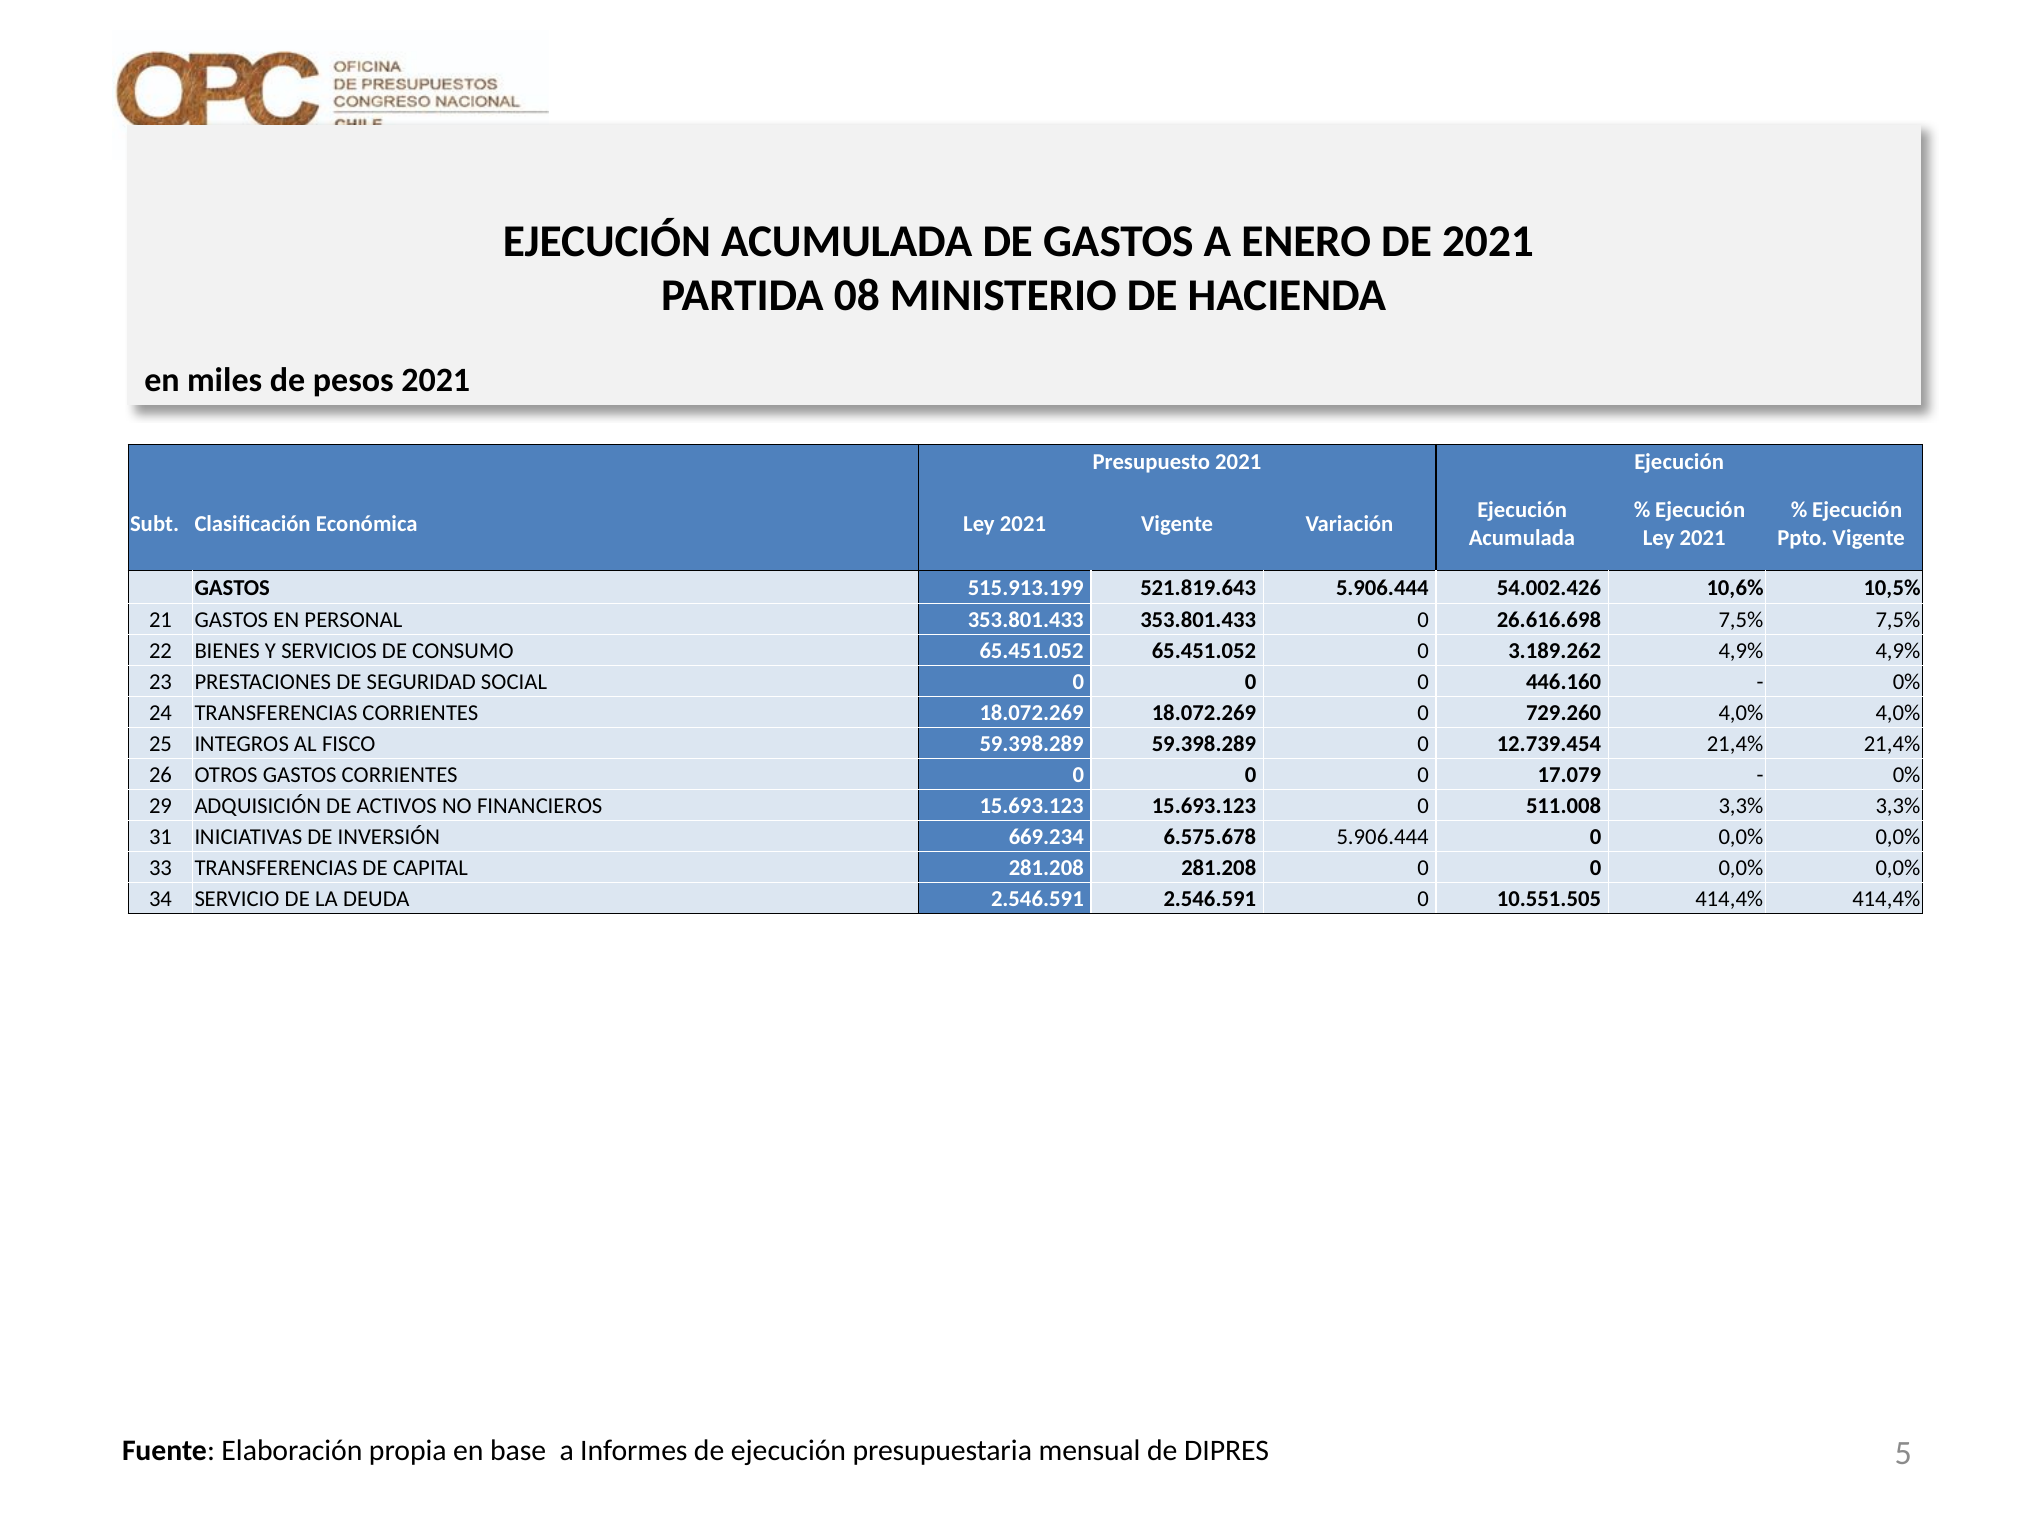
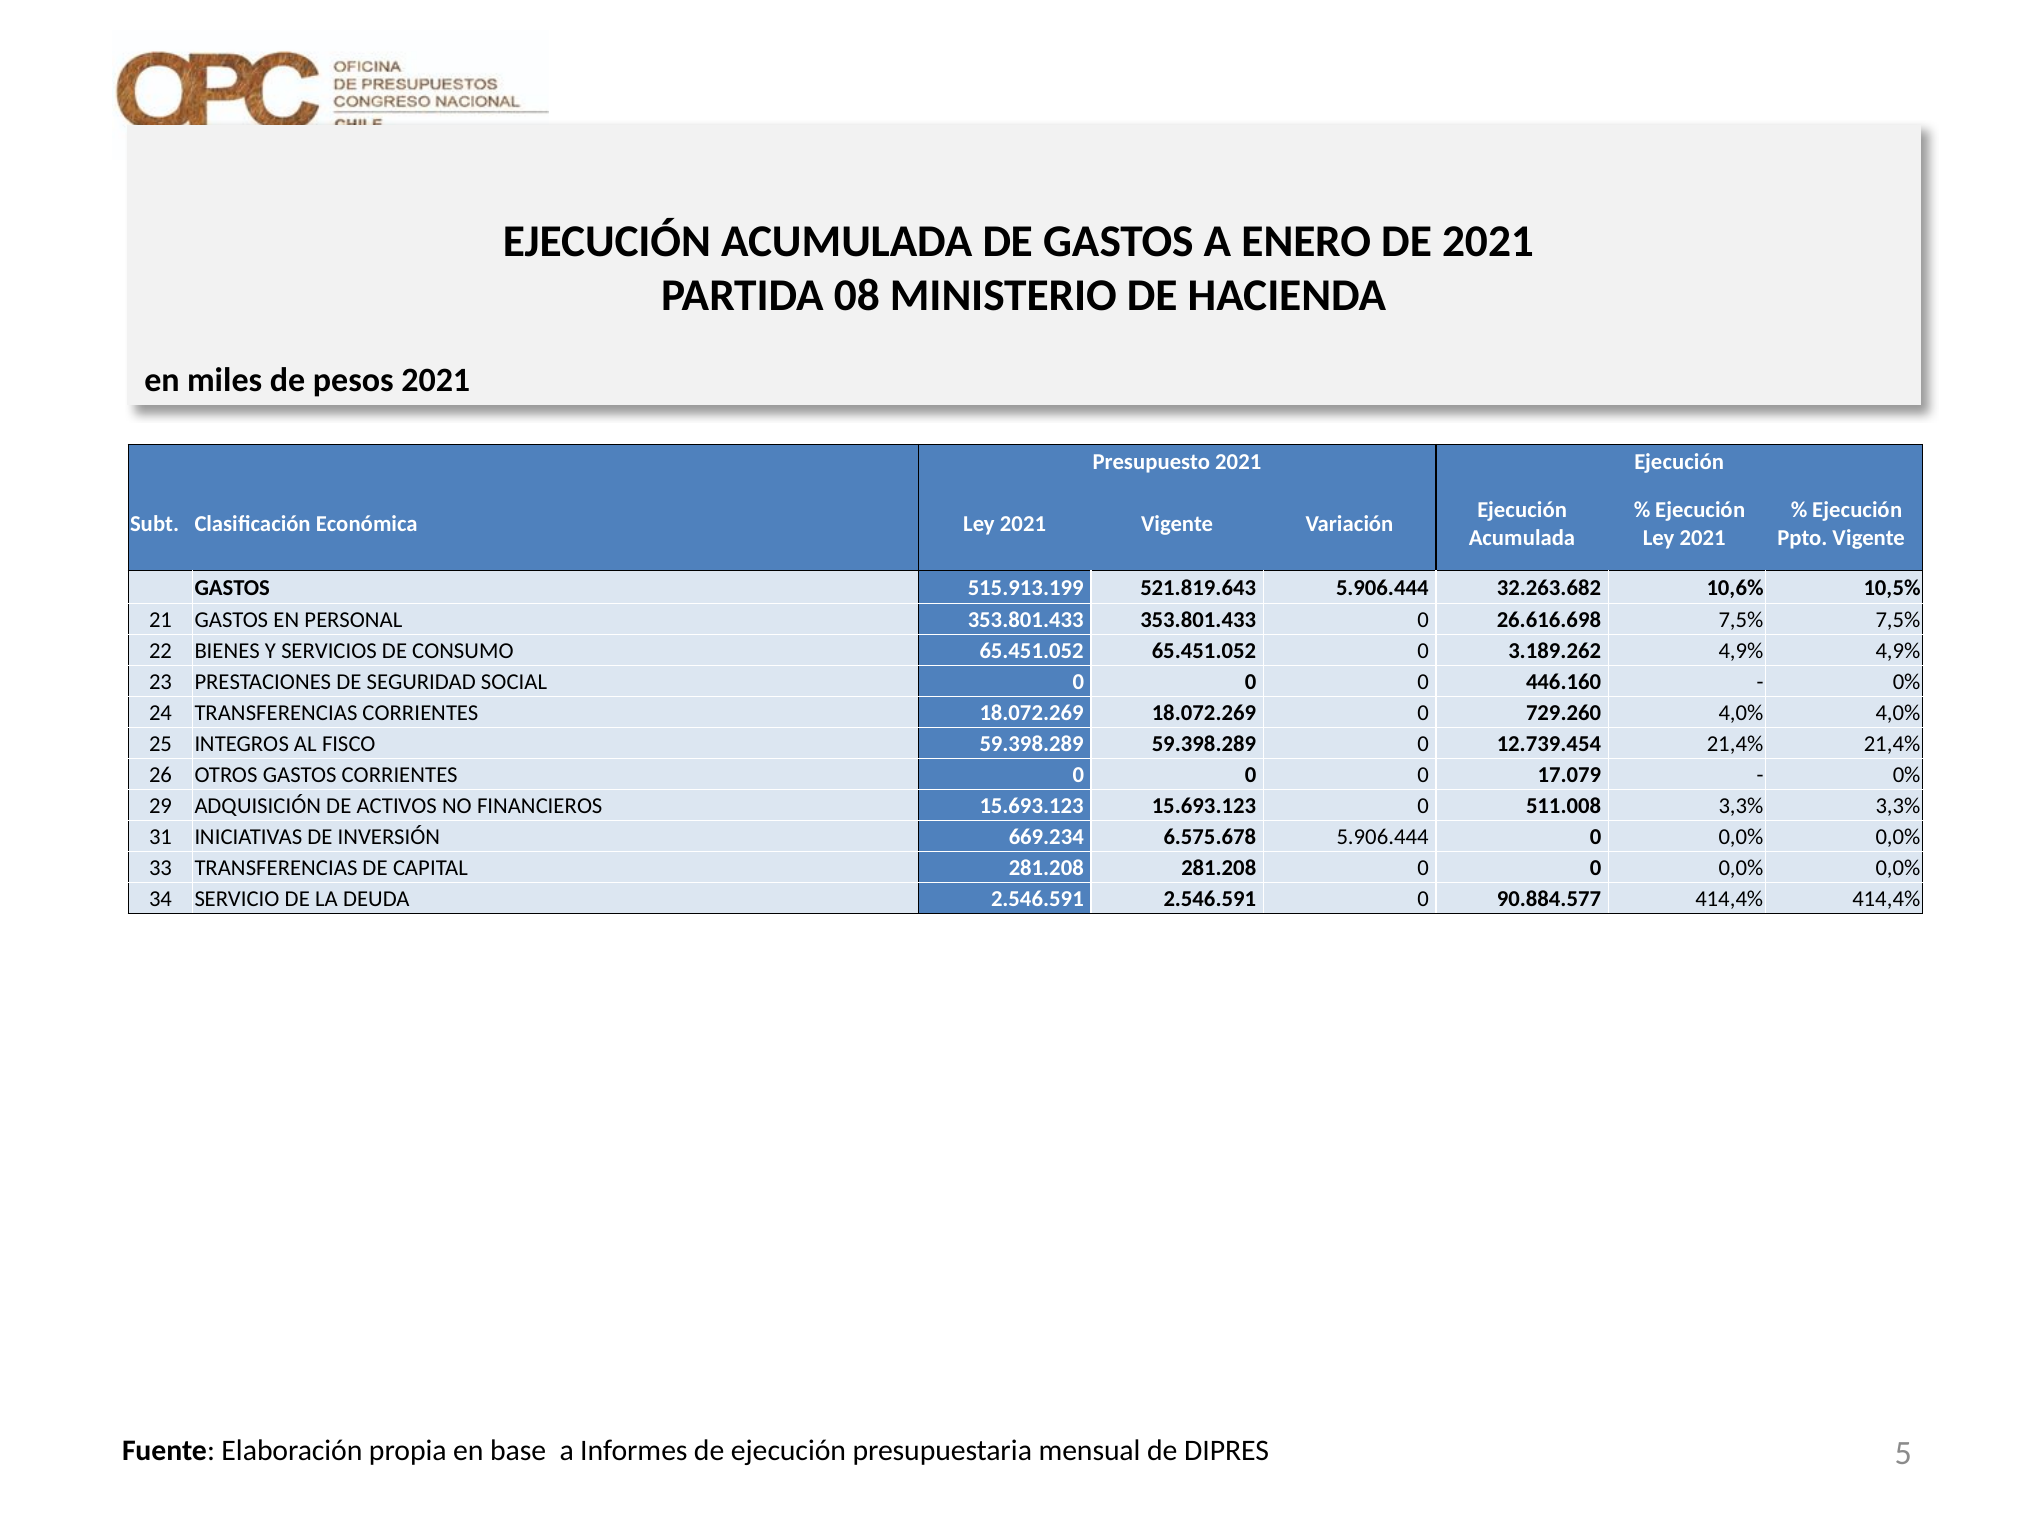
54.002.426: 54.002.426 -> 32.263.682
10.551.505: 10.551.505 -> 90.884.577
